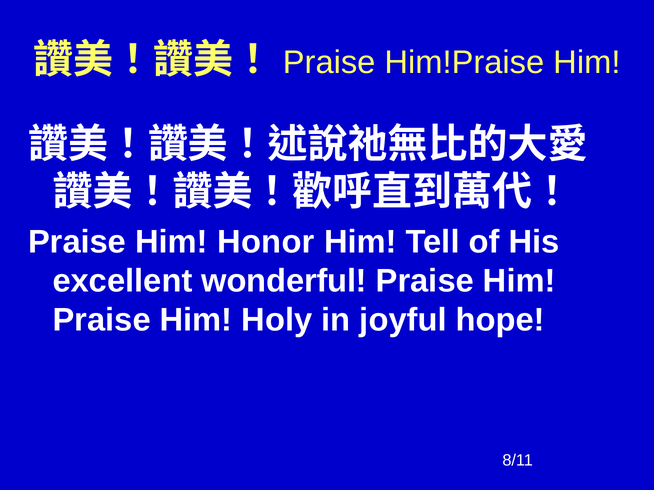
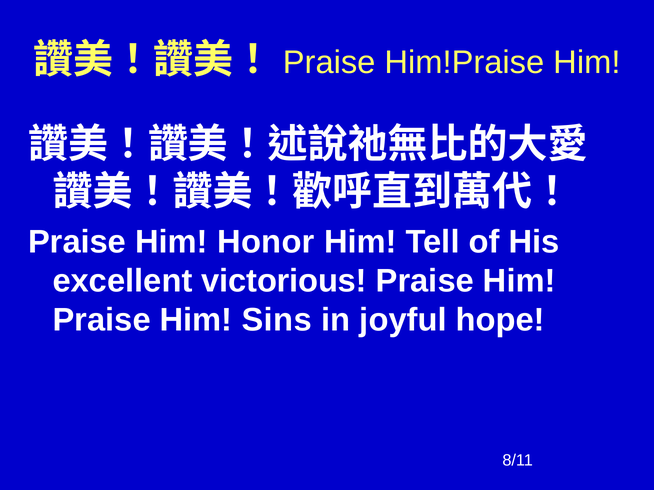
wonderful: wonderful -> victorious
Holy: Holy -> Sins
